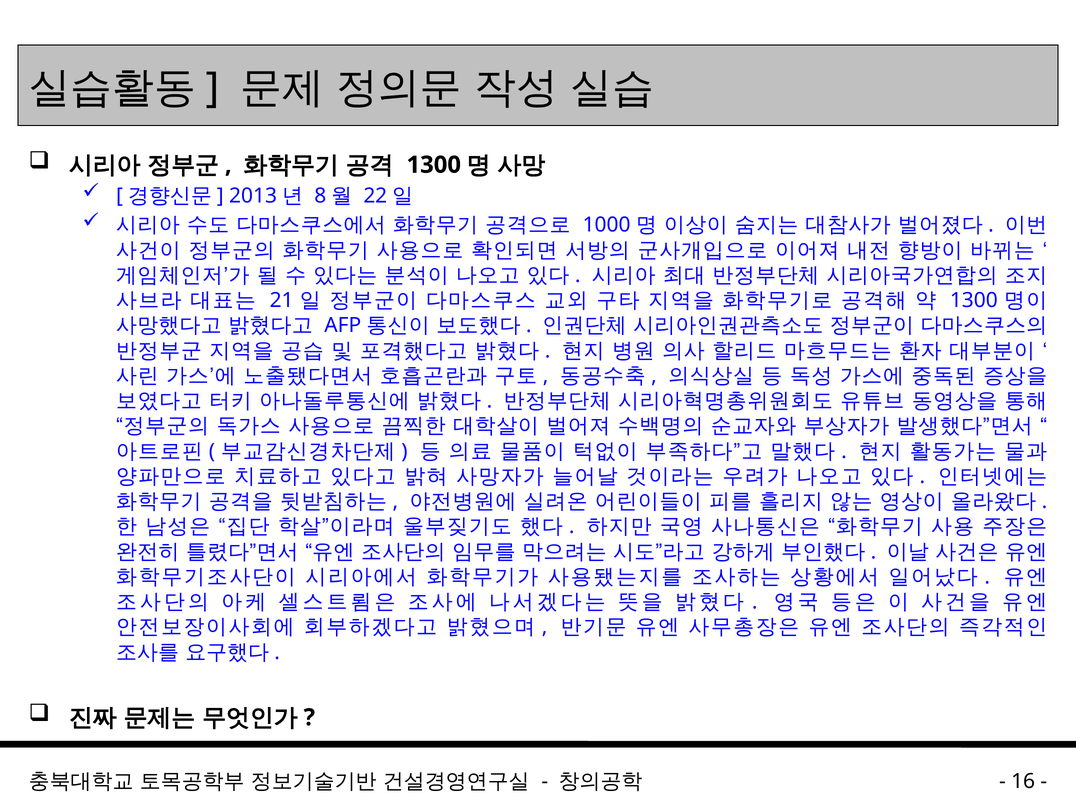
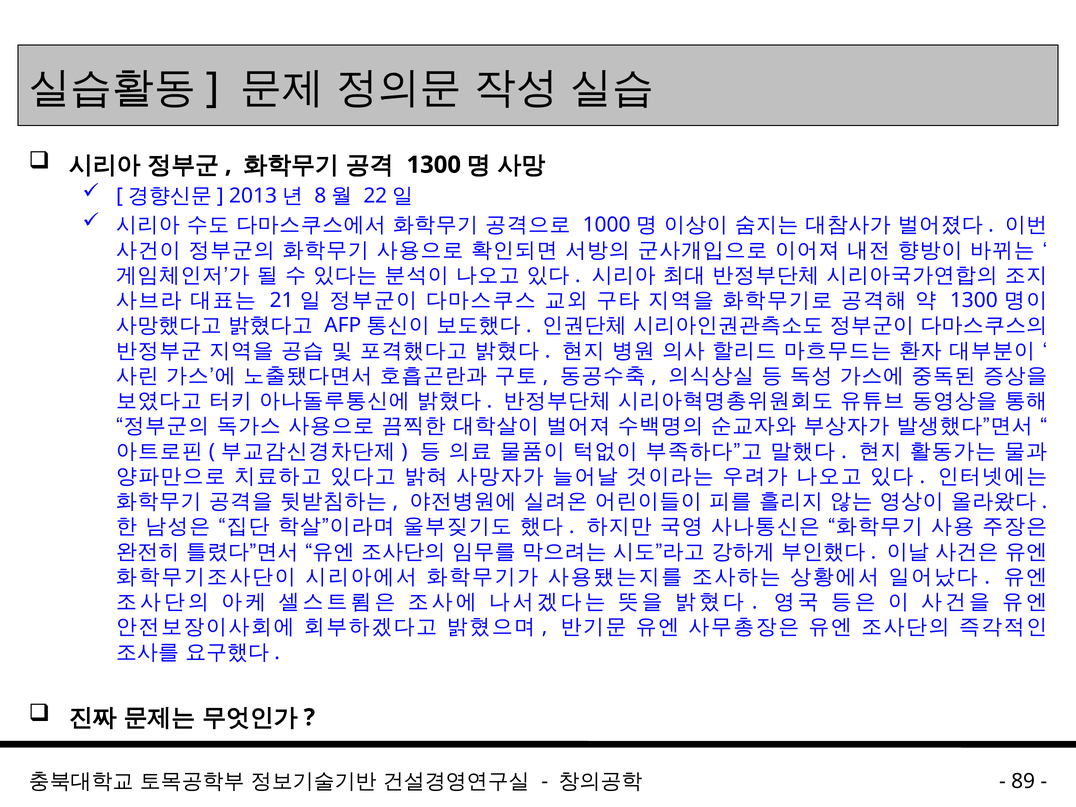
16: 16 -> 89
